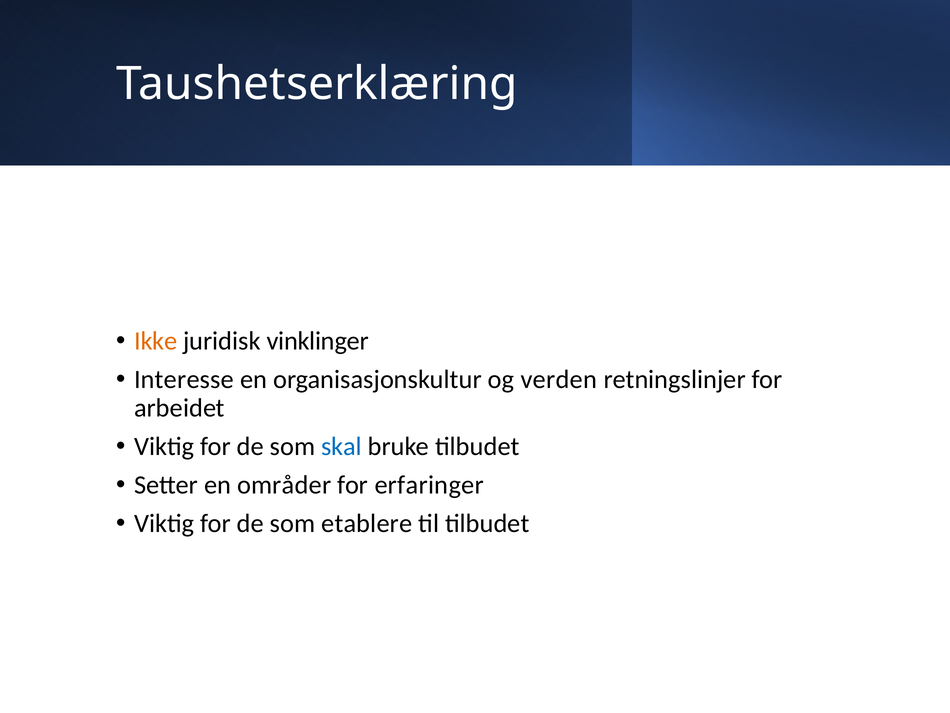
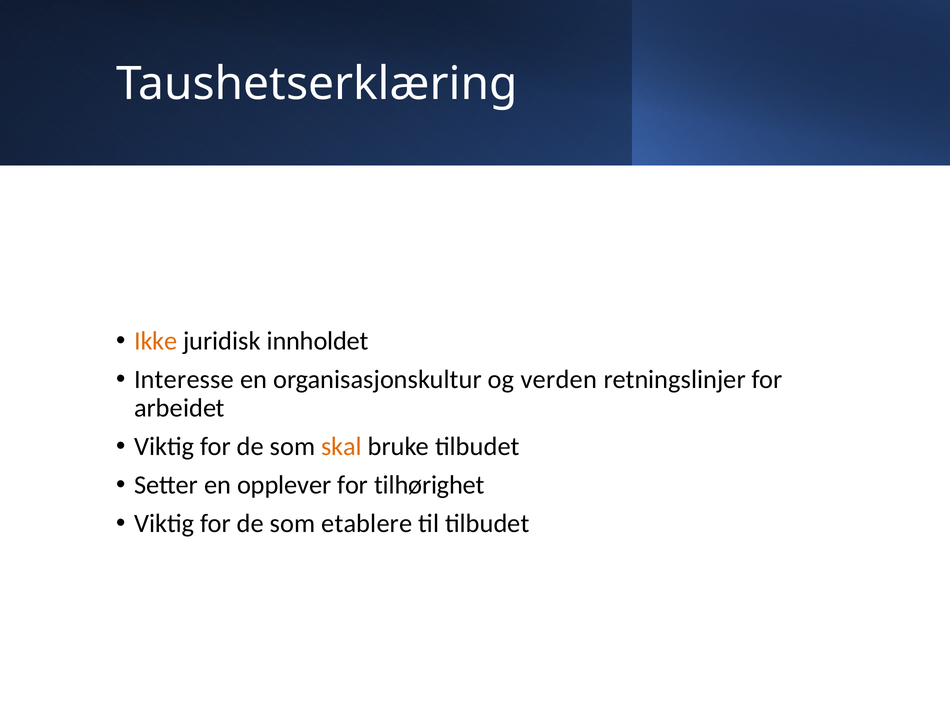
vinklinger: vinklinger -> innholdet
skal colour: blue -> orange
områder: områder -> opplever
erfaringer: erfaringer -> tilhørighet
